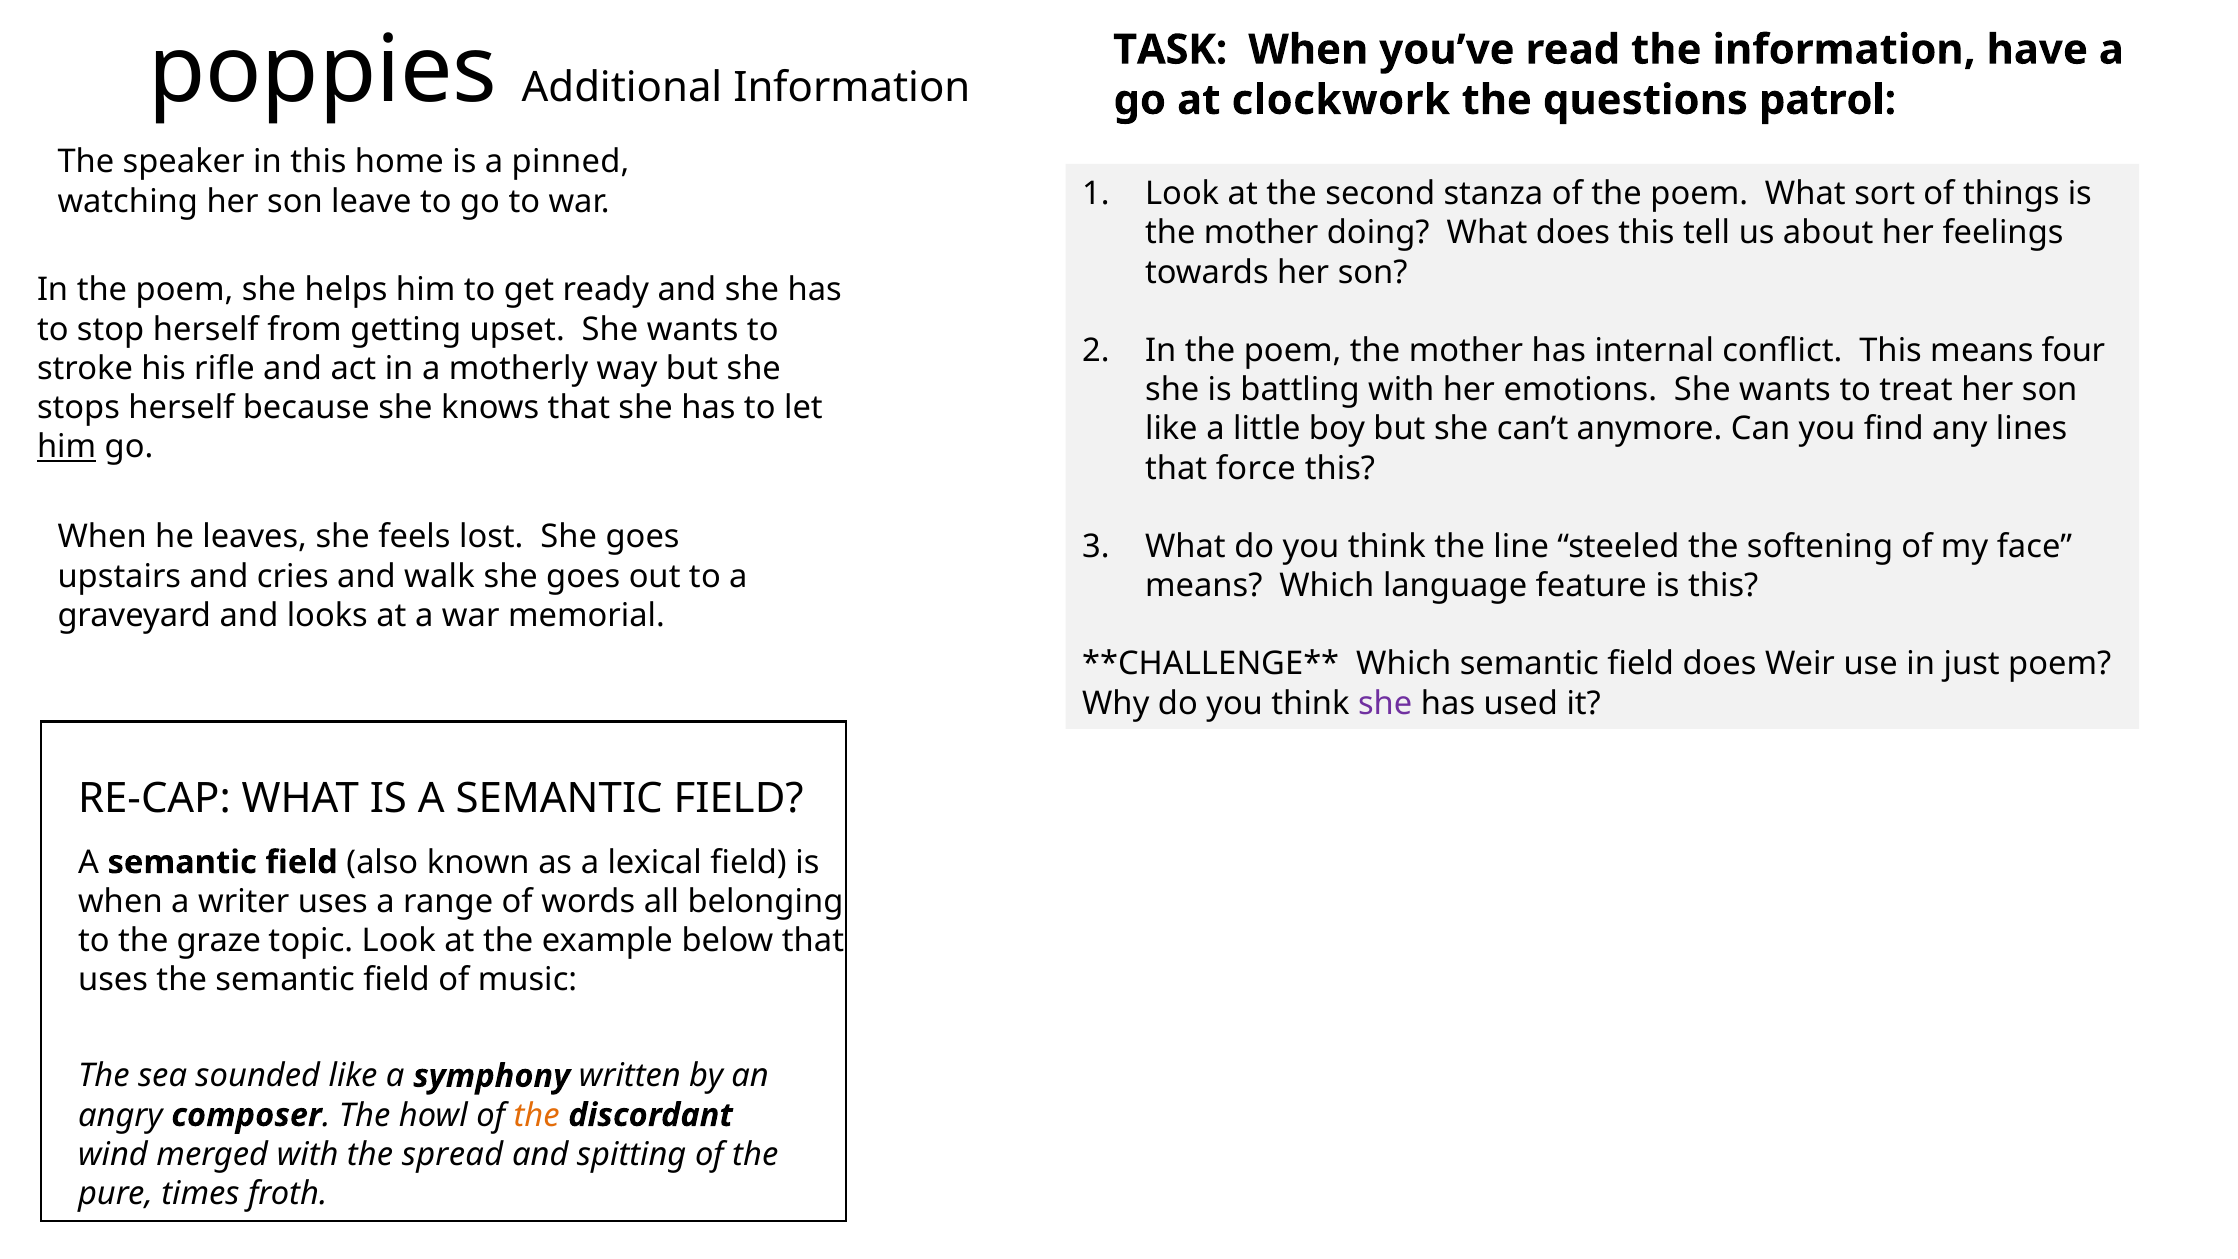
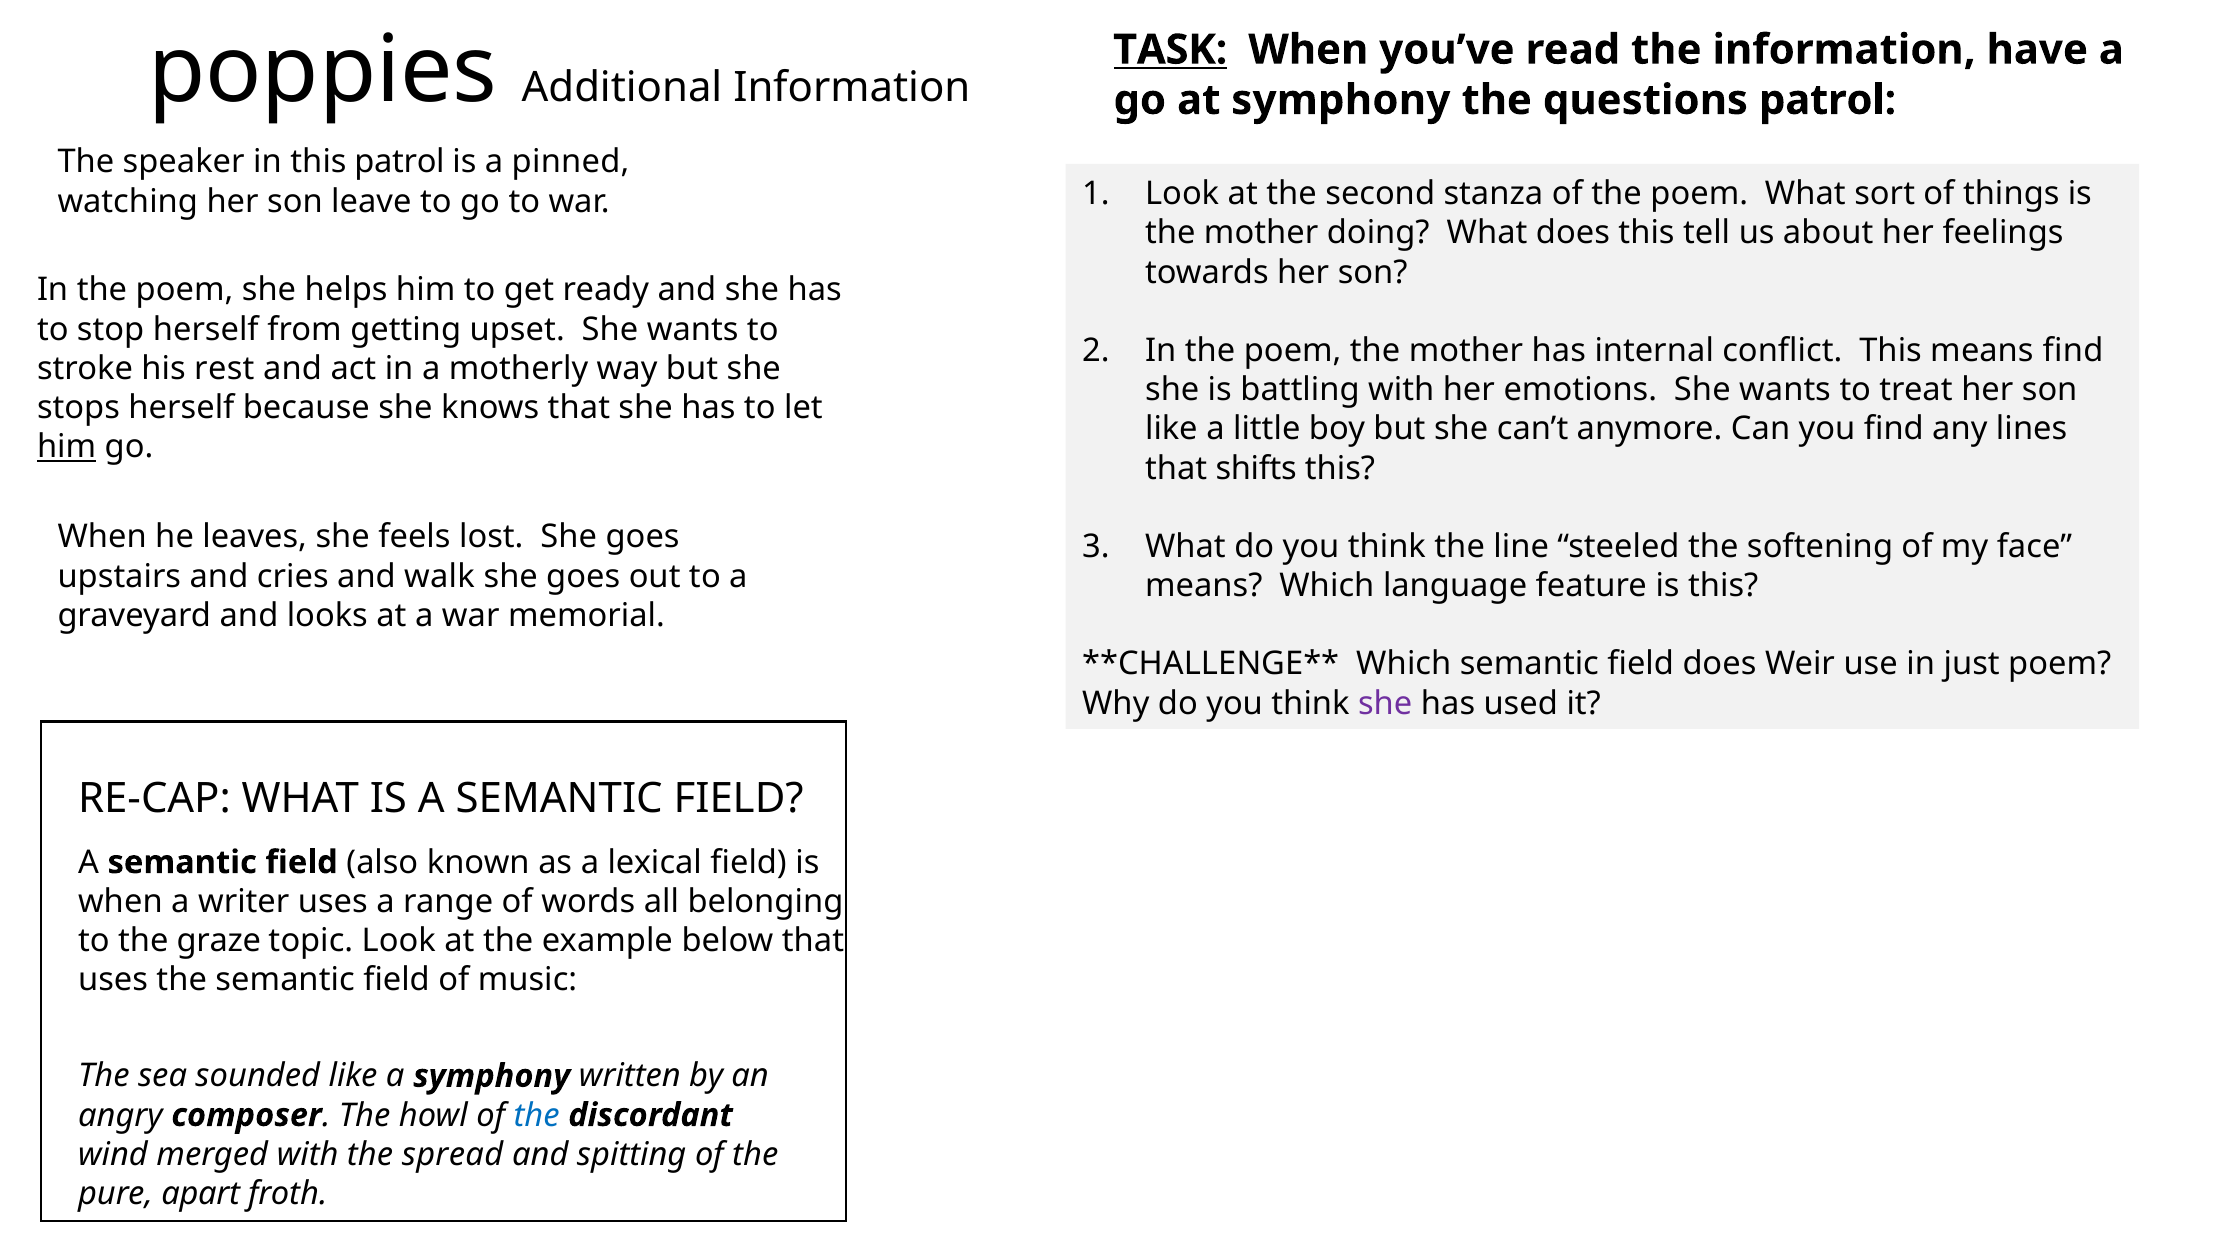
TASK underline: none -> present
at clockwork: clockwork -> symphony
this home: home -> patrol
means four: four -> find
rifle: rifle -> rest
force: force -> shifts
the at (537, 1115) colour: orange -> blue
times: times -> apart
